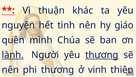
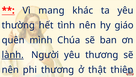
thuận: thuận -> mang
nguyện: nguyện -> thường
thương at (102, 55) underline: present -> none
ở vinh: vinh -> thật
